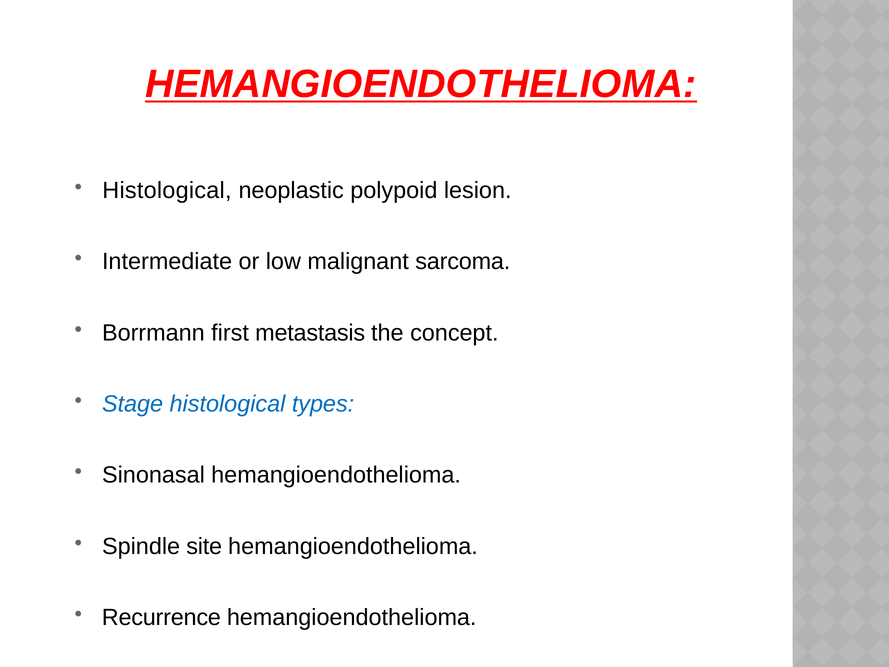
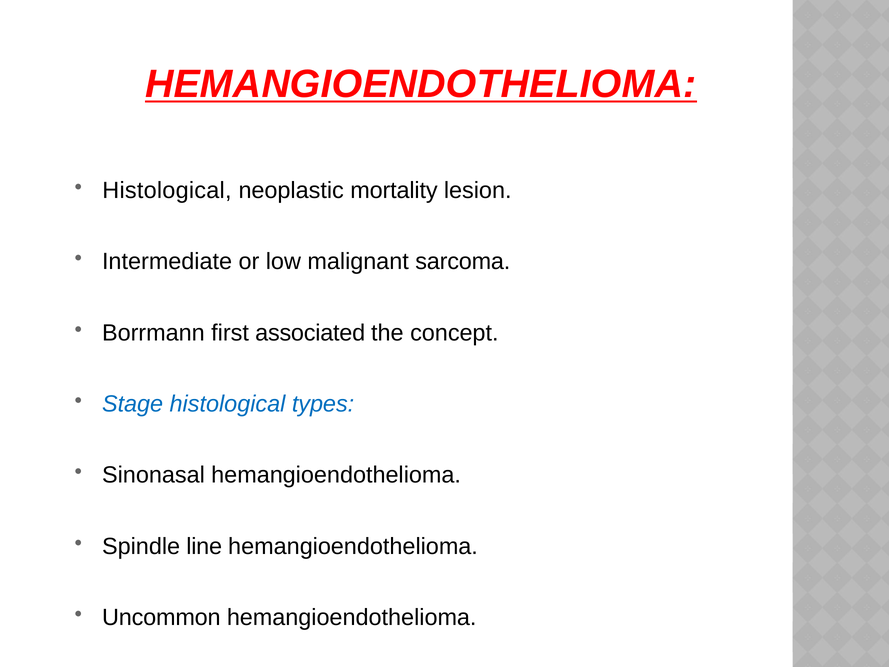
polypoid: polypoid -> mortality
metastasis: metastasis -> associated
site: site -> line
Recurrence: Recurrence -> Uncommon
